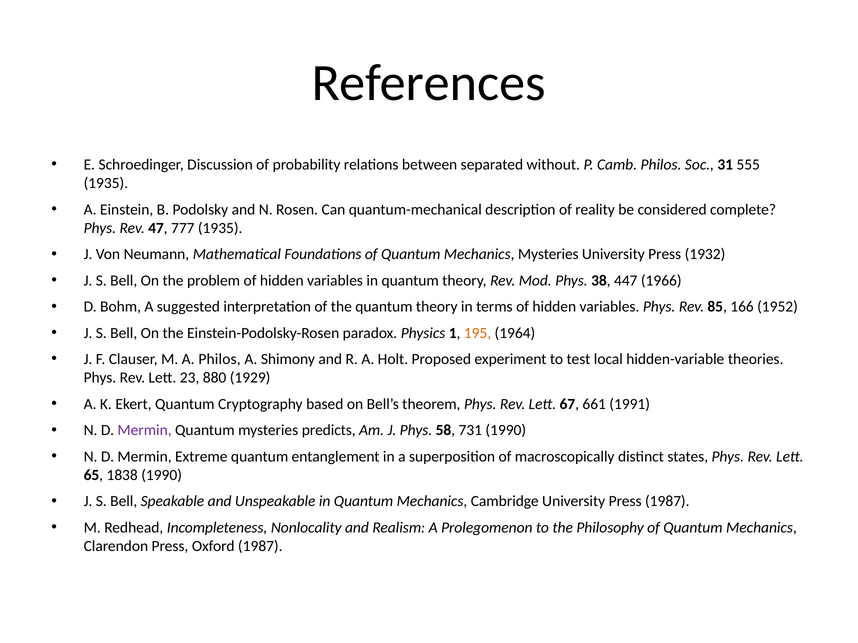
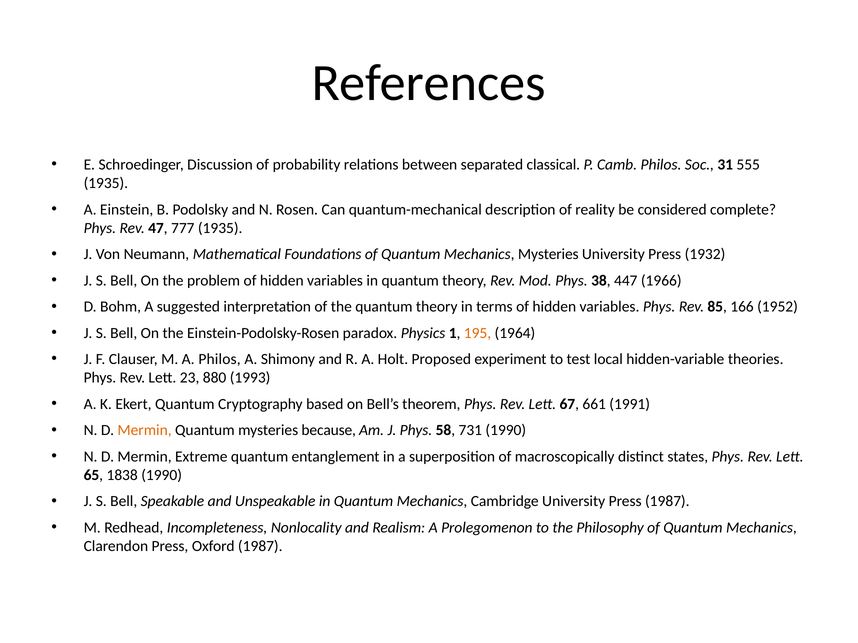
without: without -> classical
1929: 1929 -> 1993
Mermin at (145, 431) colour: purple -> orange
predicts: predicts -> because
